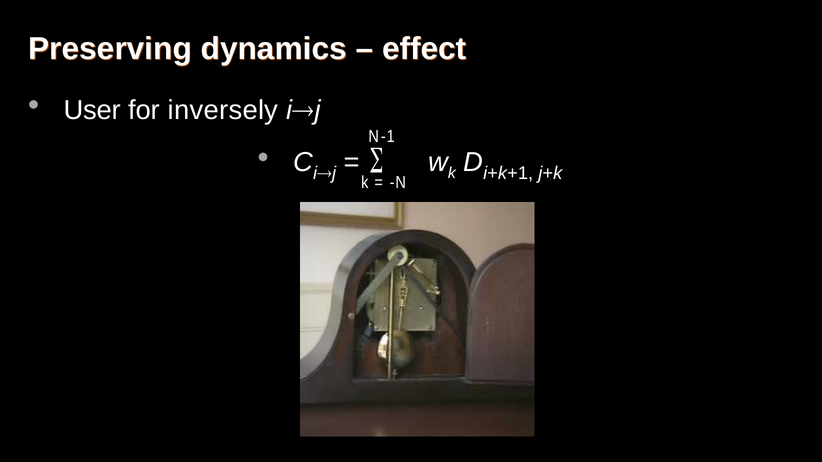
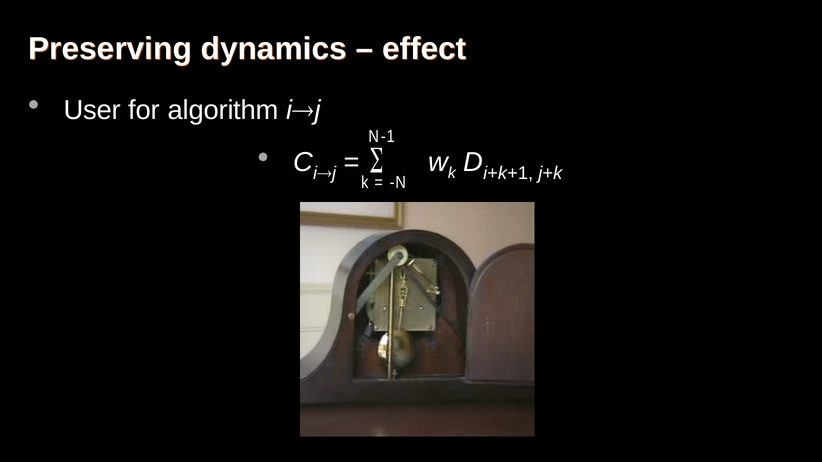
inversely: inversely -> algorithm
